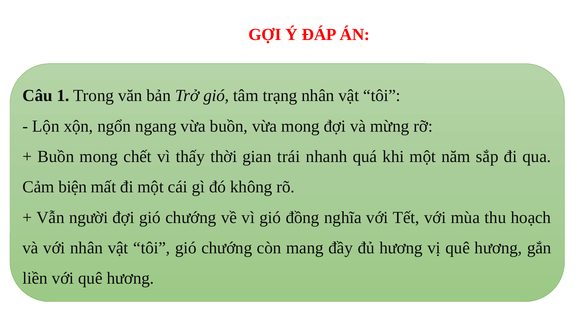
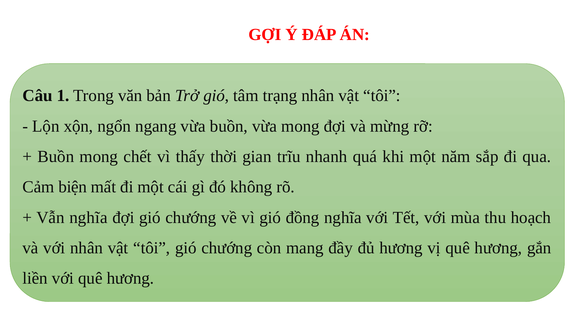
trái: trái -> trĩu
Vẫn người: người -> nghĩa
